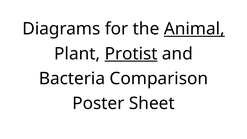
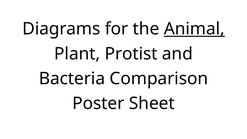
Protist underline: present -> none
